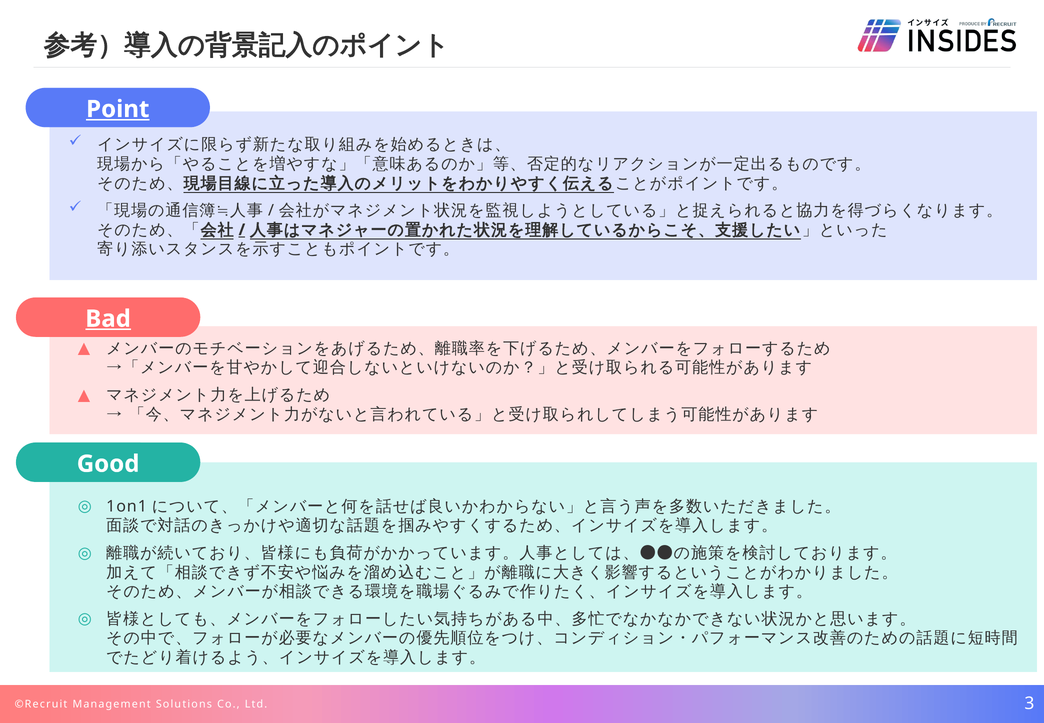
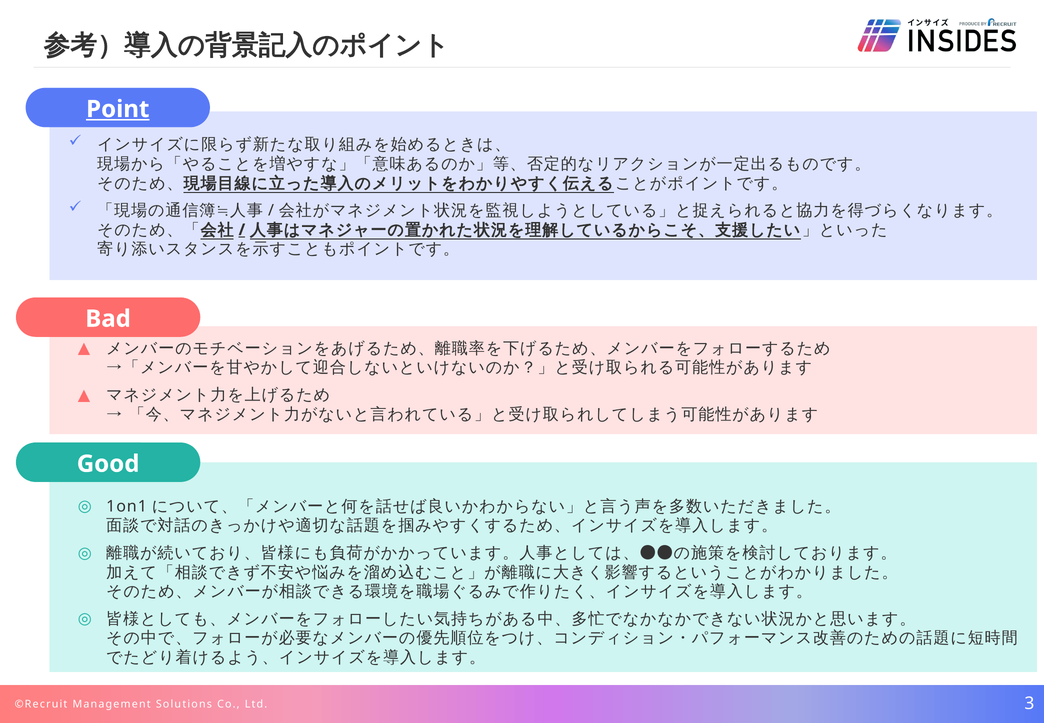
Bad underline: present -> none
